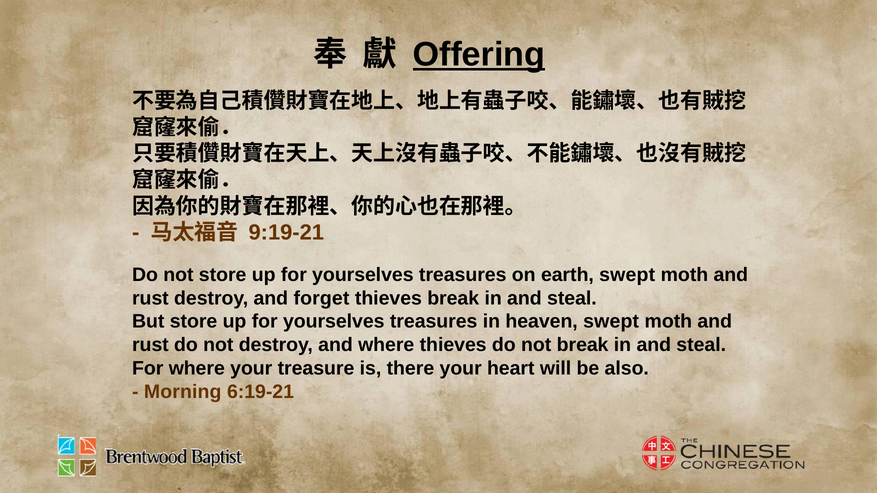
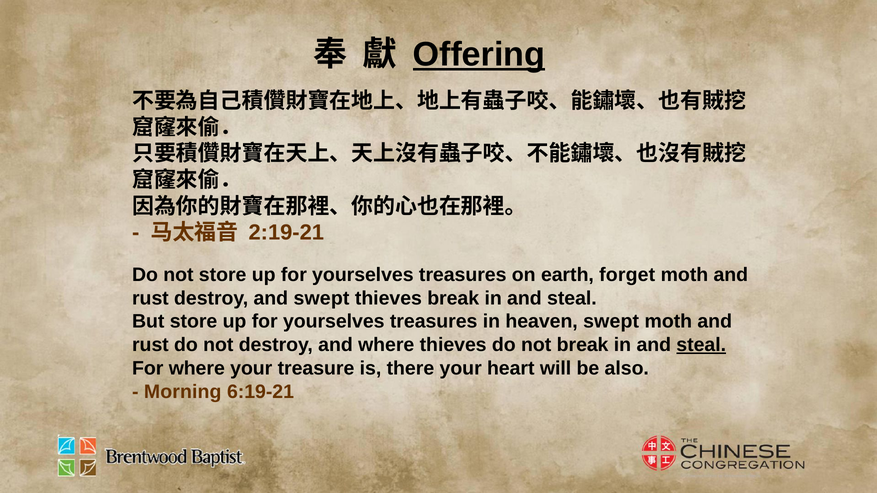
9:19-21: 9:19-21 -> 2:19-21
earth swept: swept -> forget
and forget: forget -> swept
steal at (701, 345) underline: none -> present
